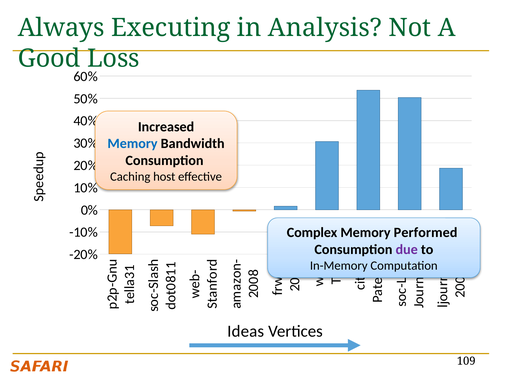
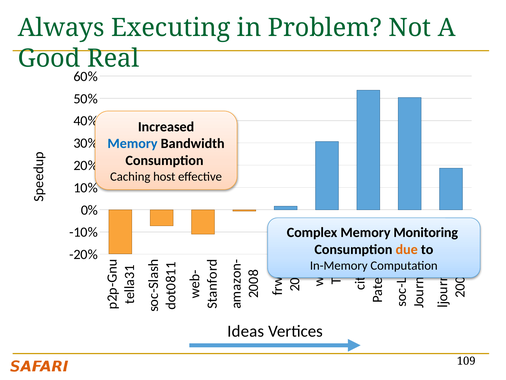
Analysis: Analysis -> Problem
Loss: Loss -> Real
Performed: Performed -> Monitoring
due colour: purple -> orange
